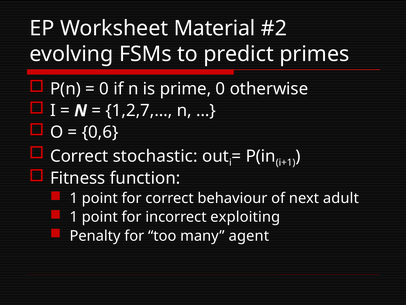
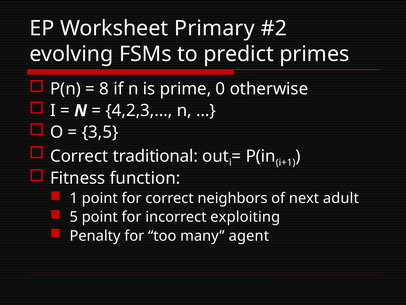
Material: Material -> Primary
0 at (104, 89): 0 -> 8
1,2,7,…: 1,2,7,… -> 4,2,3,…
0,6: 0,6 -> 3,5
stochastic: stochastic -> traditional
behaviour: behaviour -> neighbors
1 at (74, 217): 1 -> 5
